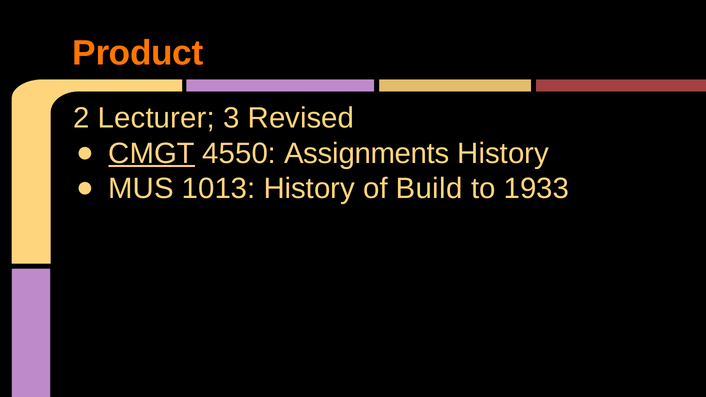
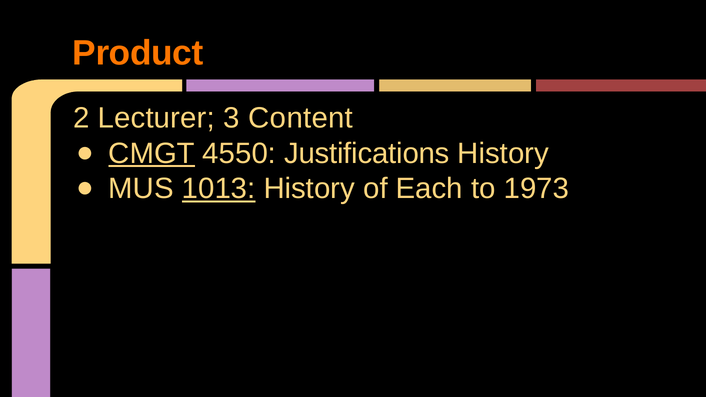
Revised: Revised -> Content
Assignments: Assignments -> Justifications
1013 underline: none -> present
Build: Build -> Each
1933: 1933 -> 1973
